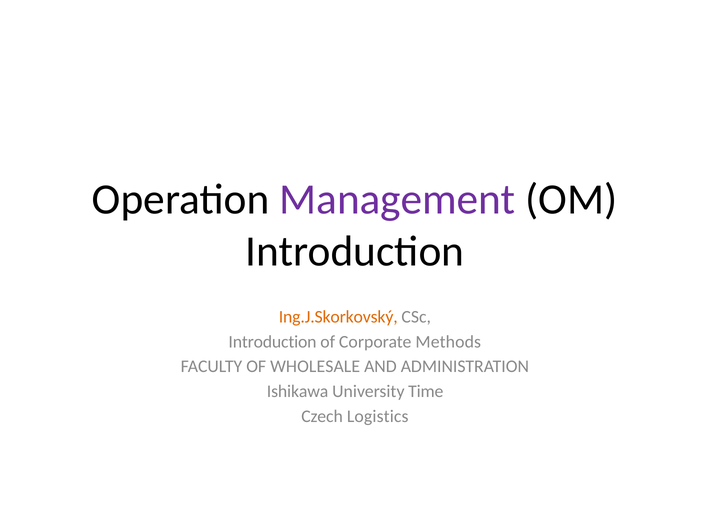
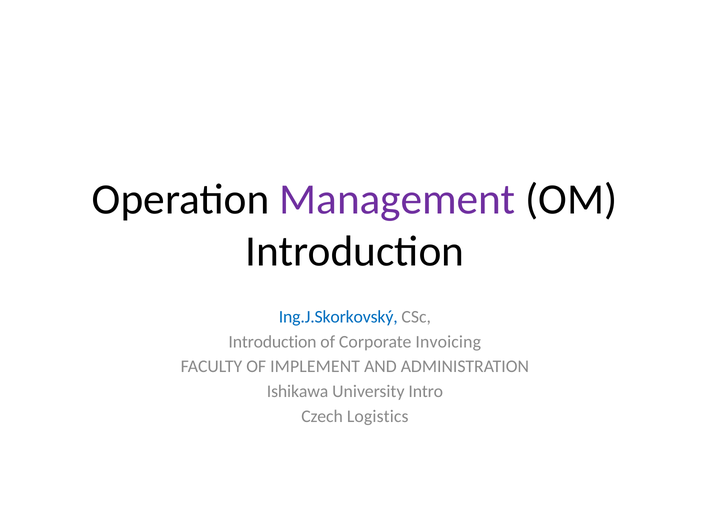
Ing.J.Skorkovský colour: orange -> blue
Methods: Methods -> Invoicing
WHOLESALE: WHOLESALE -> IMPLEMENT
Time: Time -> Intro
